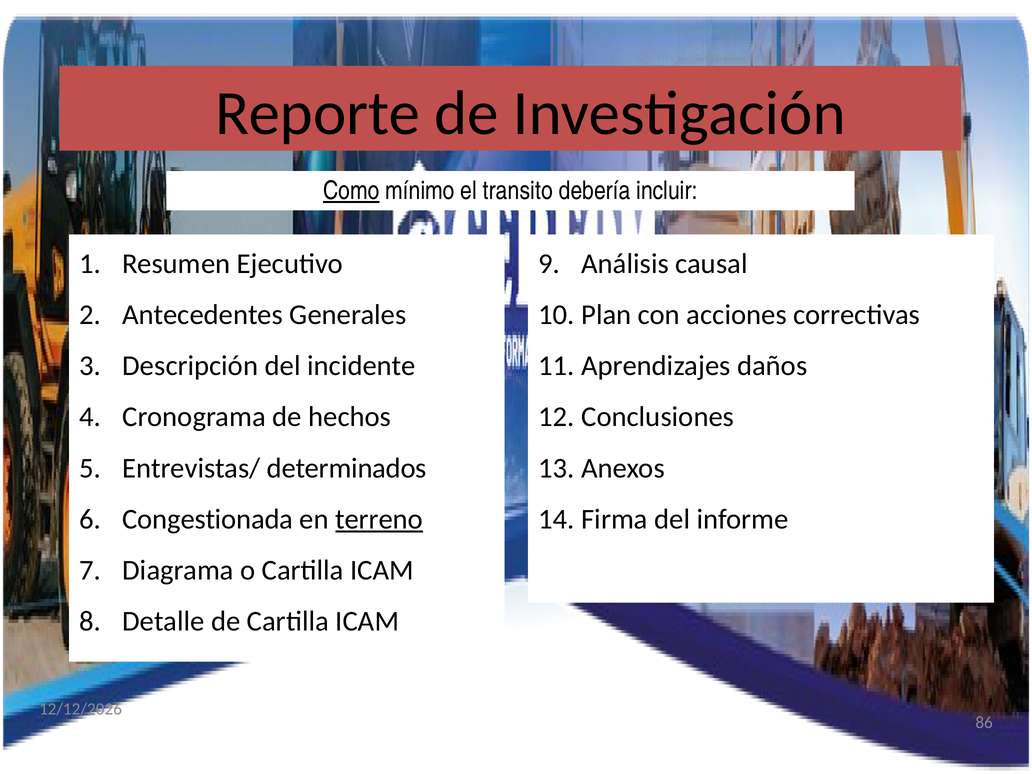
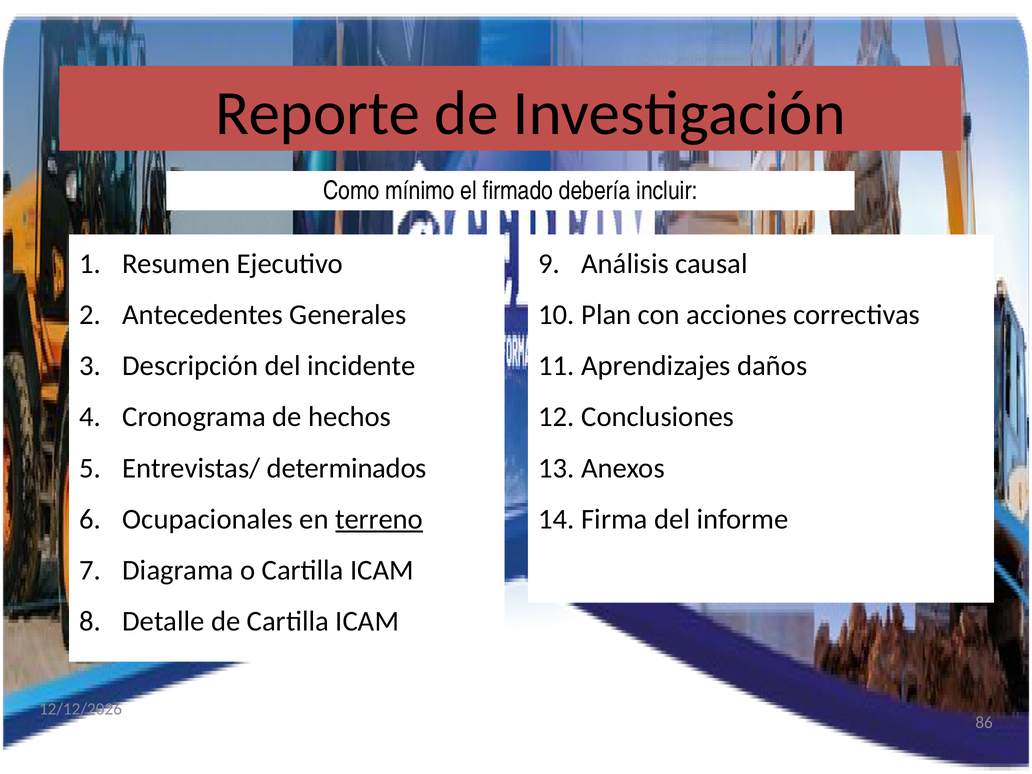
Como underline: present -> none
transito: transito -> firmado
Congestionada: Congestionada -> Ocupacionales
